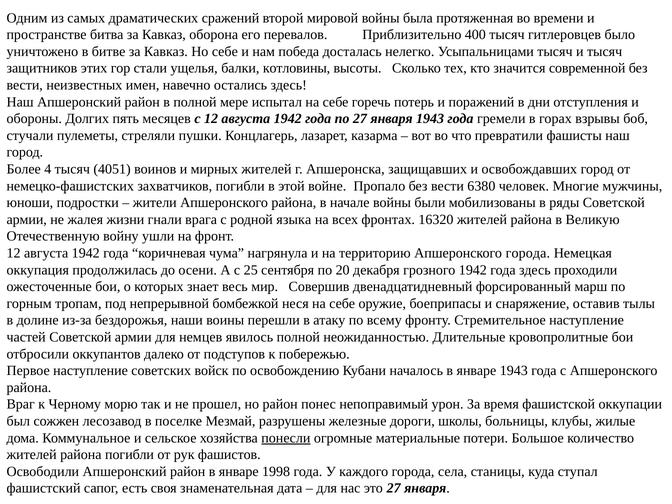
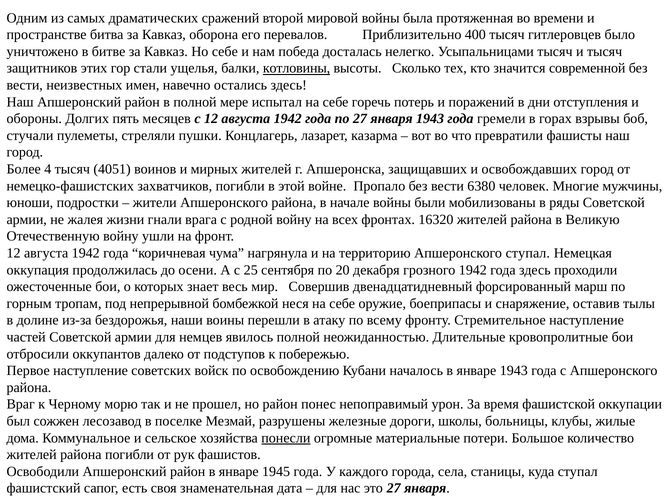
котловины underline: none -> present
родной языка: языка -> войну
Апшеронского города: города -> ступал
1998: 1998 -> 1945
